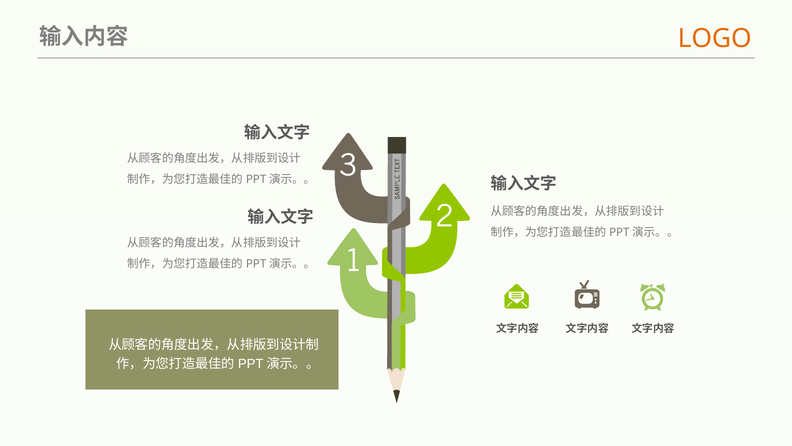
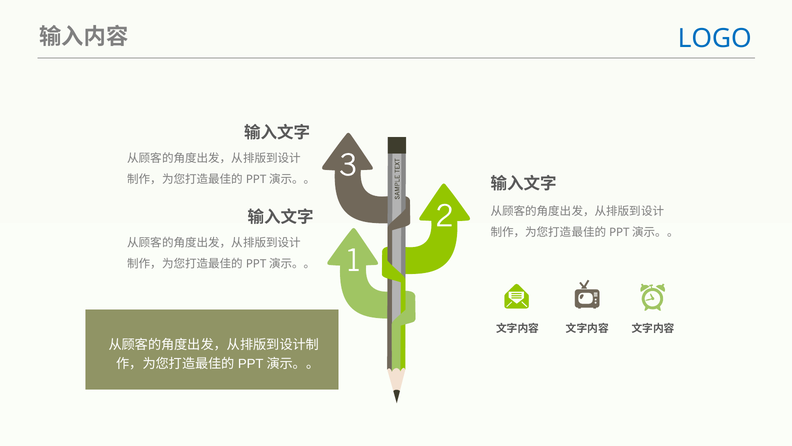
LOGO colour: orange -> blue
